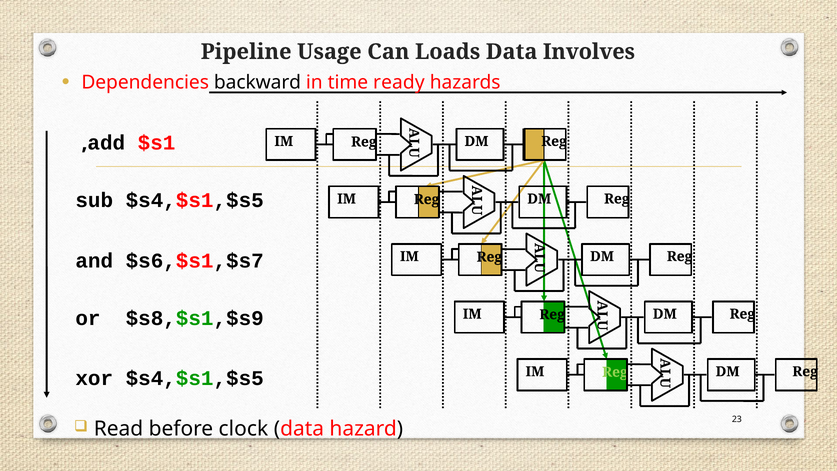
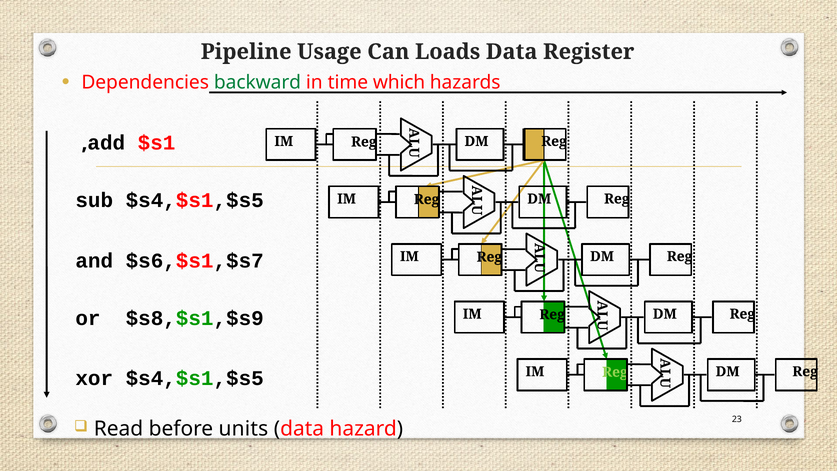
Involves: Involves -> Register
backward colour: black -> green
ready: ready -> which
clock: clock -> units
